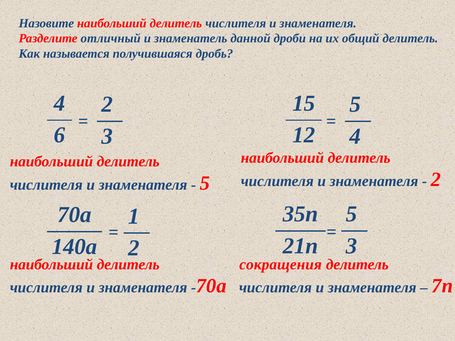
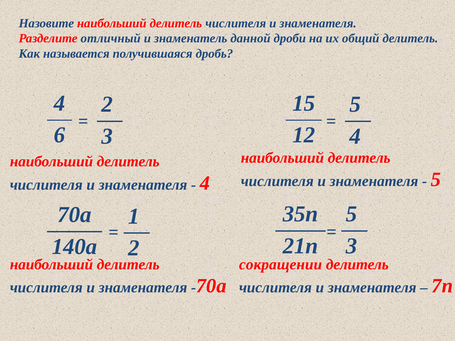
2 at (436, 180): 2 -> 5
5 at (205, 183): 5 -> 4
сокращения: сокращения -> сокращении
